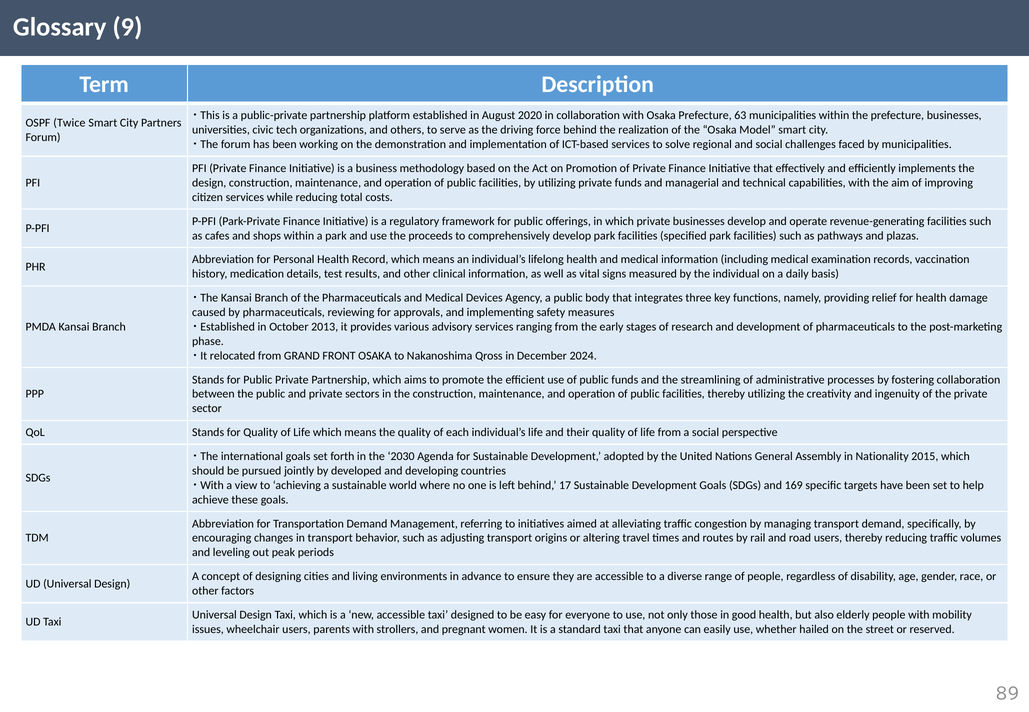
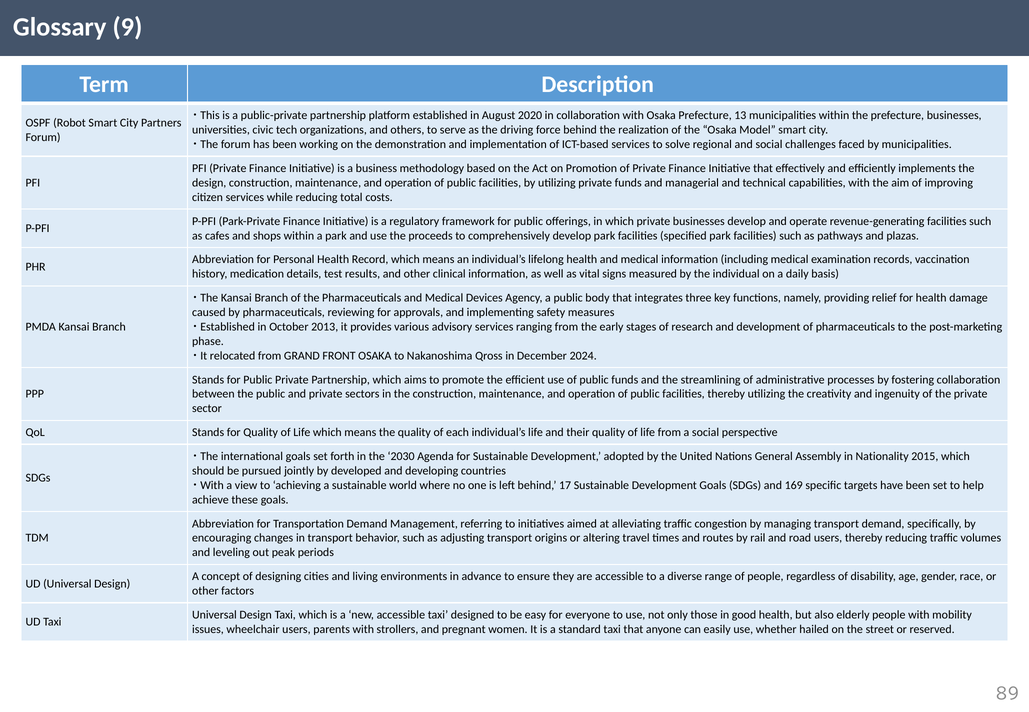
63: 63 -> 13
Twice: Twice -> Robot
